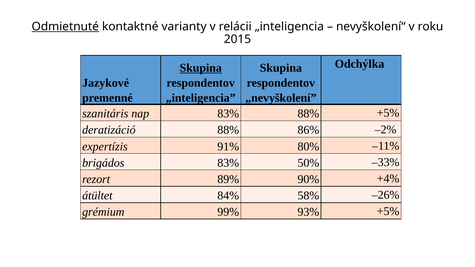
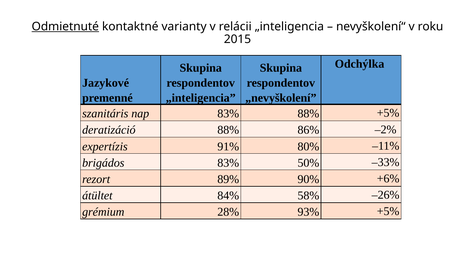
Skupina at (201, 68) underline: present -> none
+4%: +4% -> +6%
99%: 99% -> 28%
